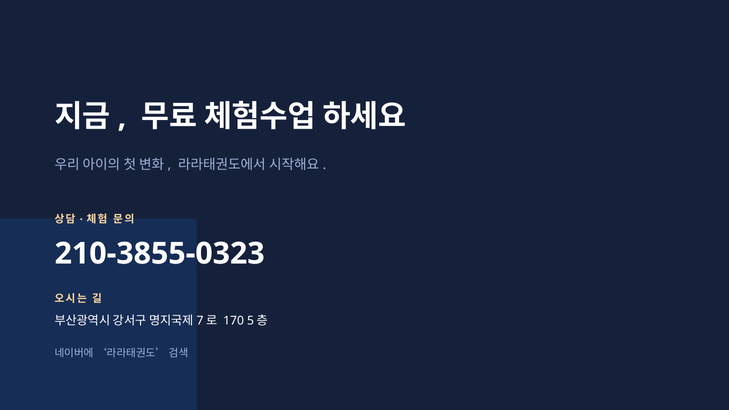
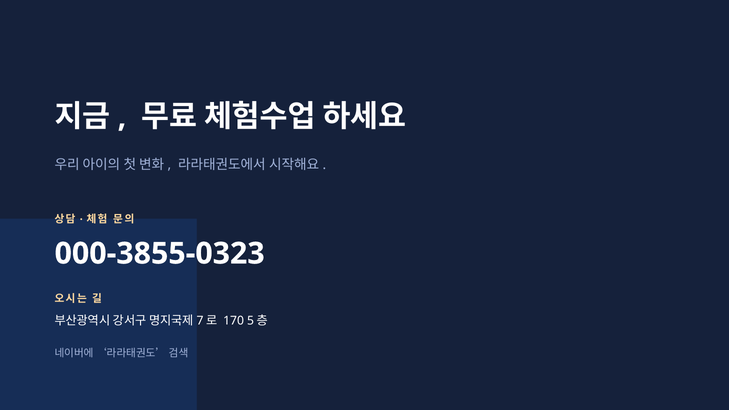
210-3855-0323: 210-3855-0323 -> 000-3855-0323
